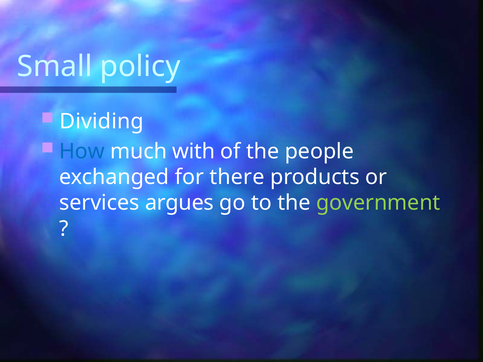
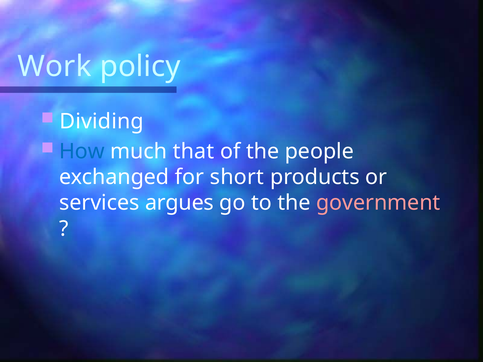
Small: Small -> Work
with: with -> that
there: there -> short
government colour: light green -> pink
